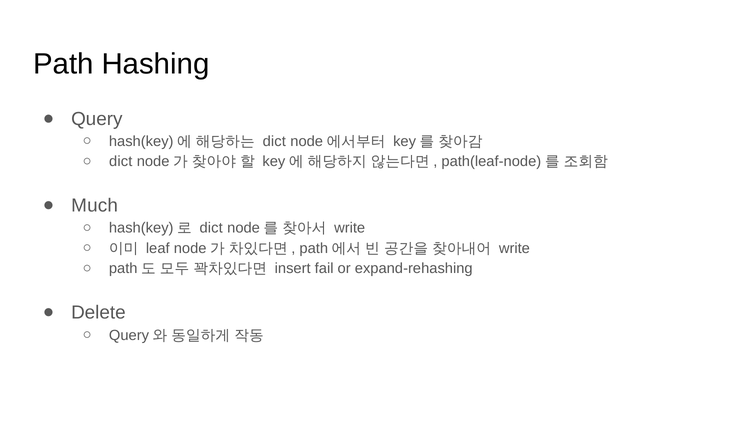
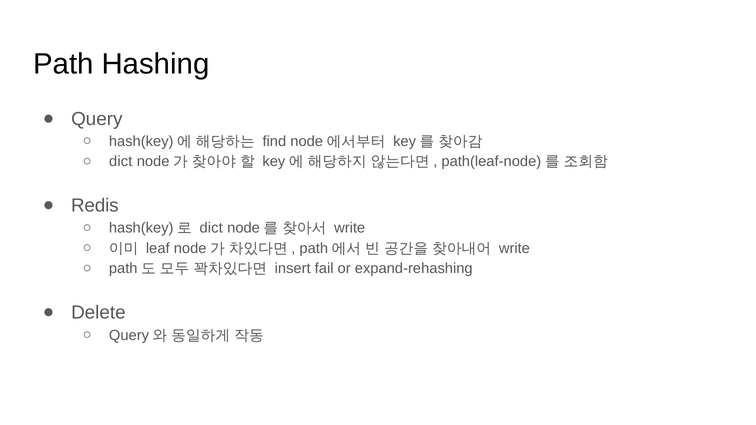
dict at (274, 141): dict -> find
Much: Much -> Redis
